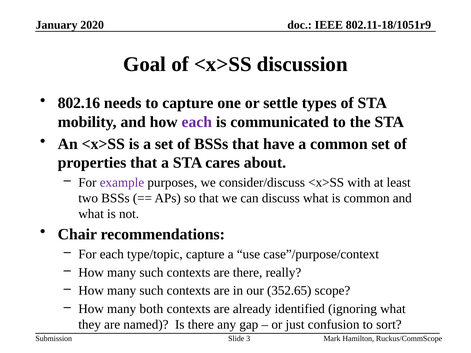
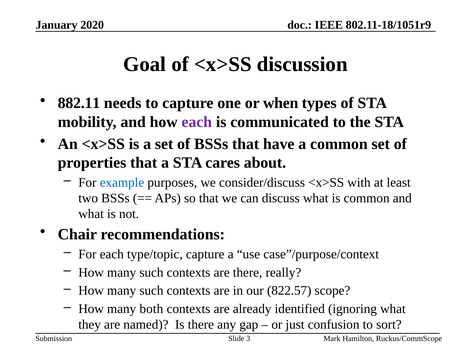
802.16: 802.16 -> 882.11
settle: settle -> when
example colour: purple -> blue
352.65: 352.65 -> 822.57
